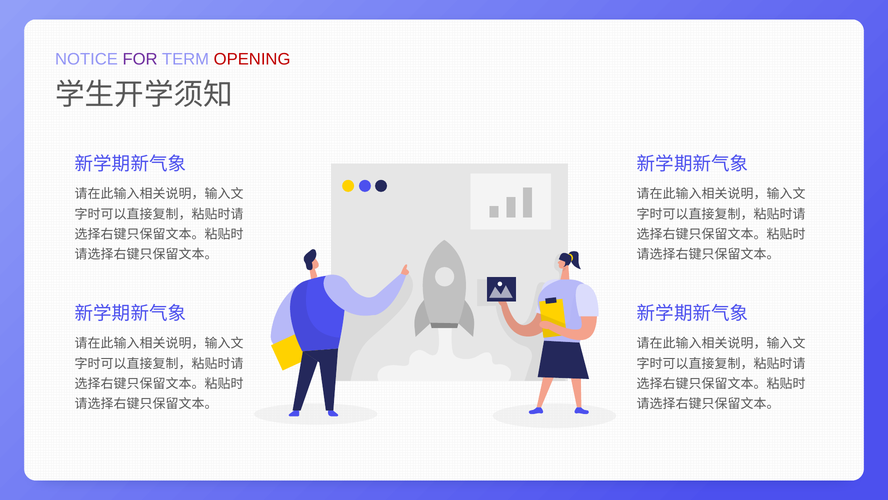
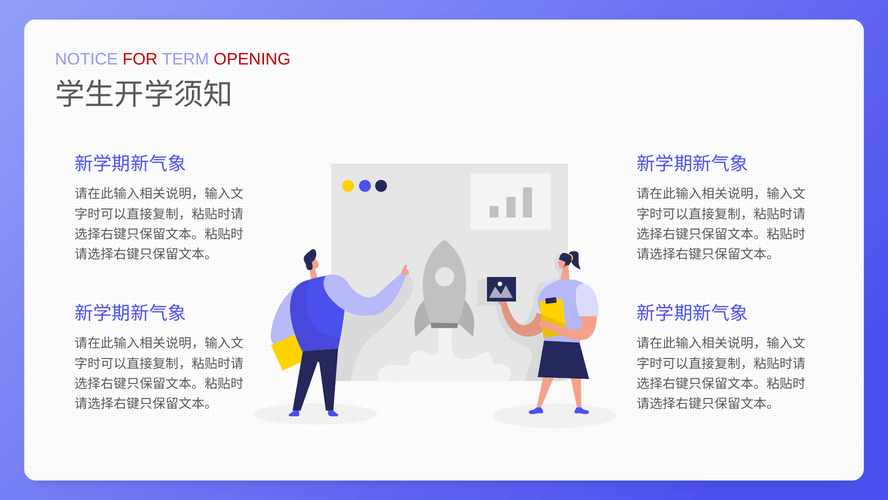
FOR colour: purple -> red
